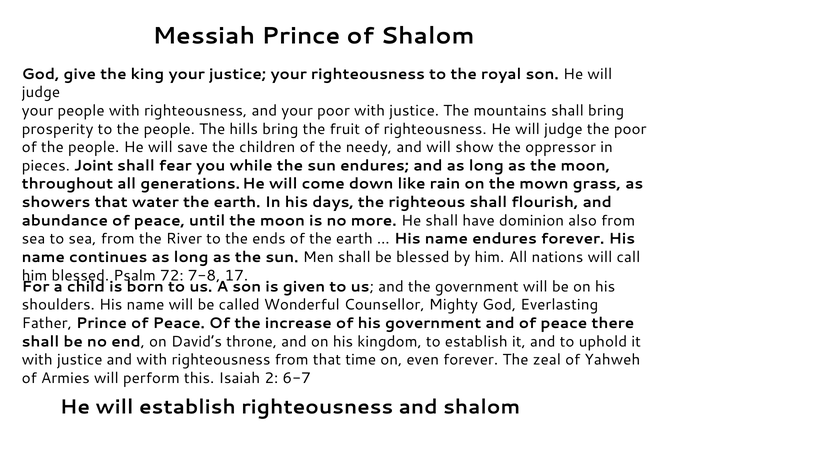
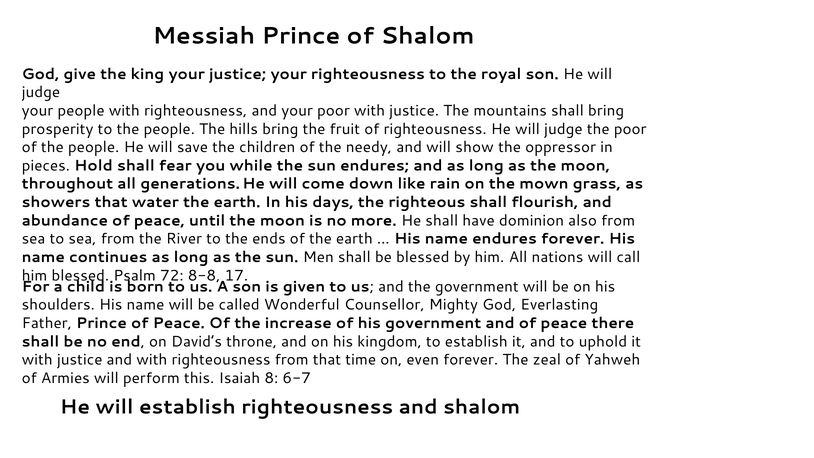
Joint: Joint -> Hold
7-8: 7-8 -> 8-8
2: 2 -> 8
